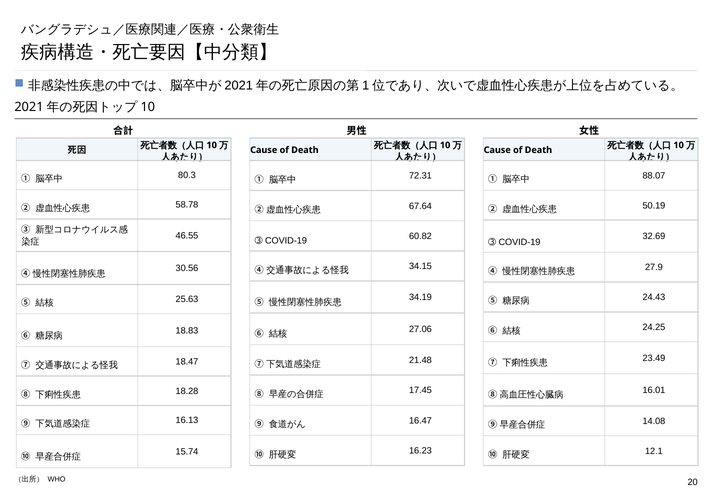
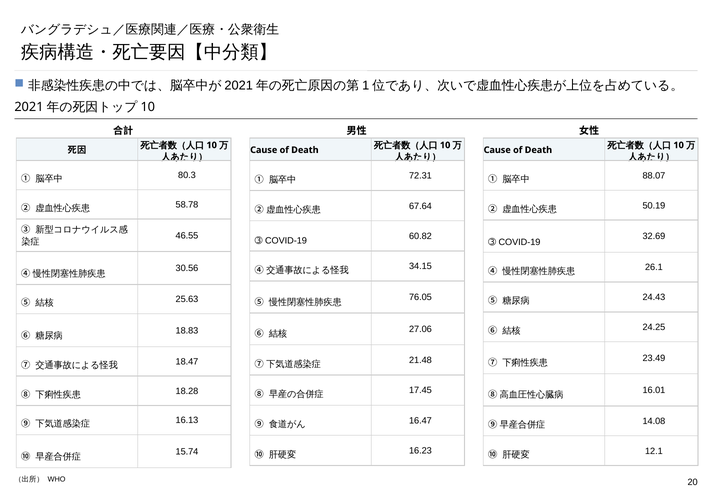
27.9: 27.9 -> 26.1
34.19: 34.19 -> 76.05
